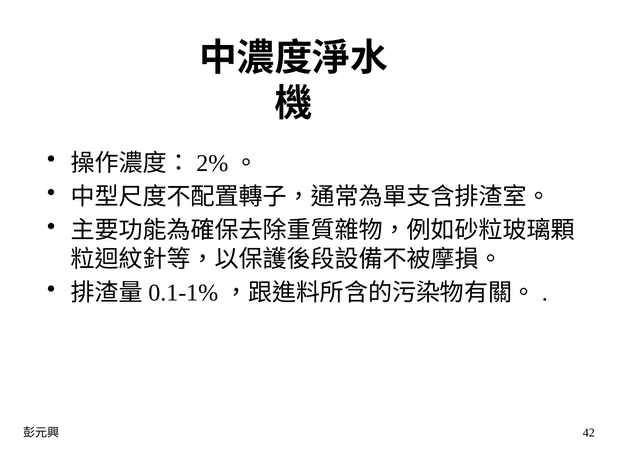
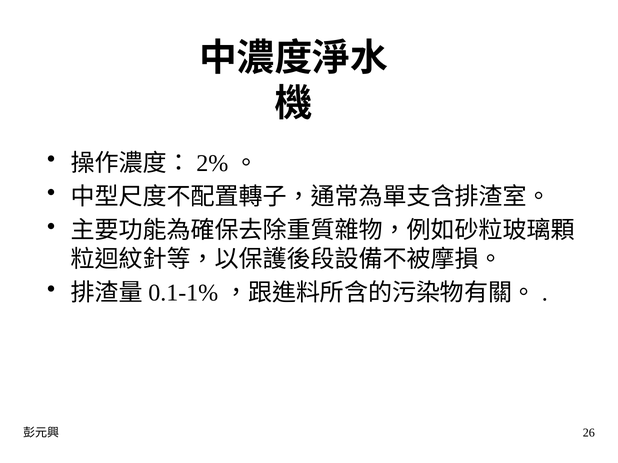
42: 42 -> 26
